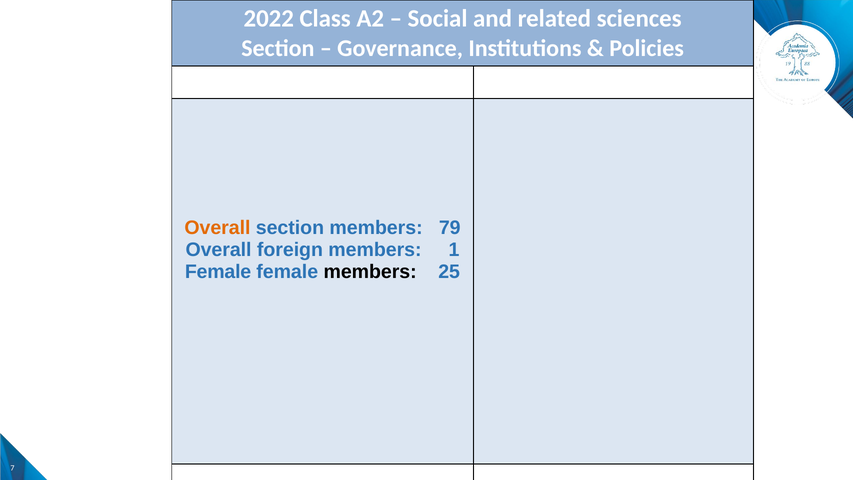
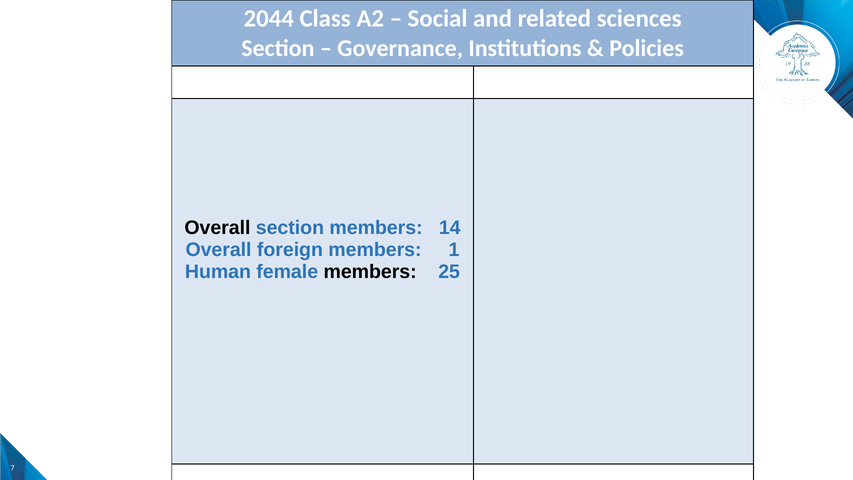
2022: 2022 -> 2044
Overall at (217, 228) colour: orange -> black
79: 79 -> 14
Female at (218, 272): Female -> Human
